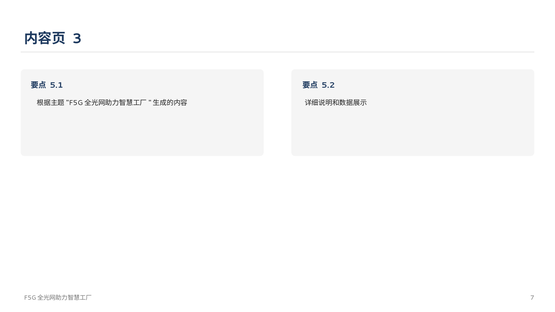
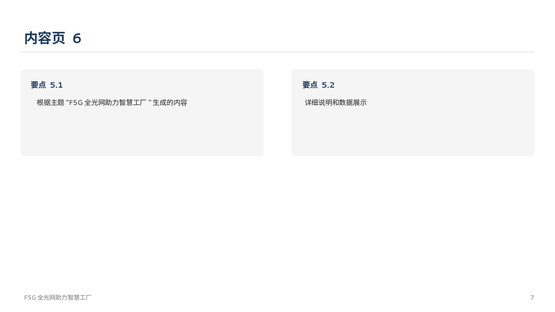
3: 3 -> 6
